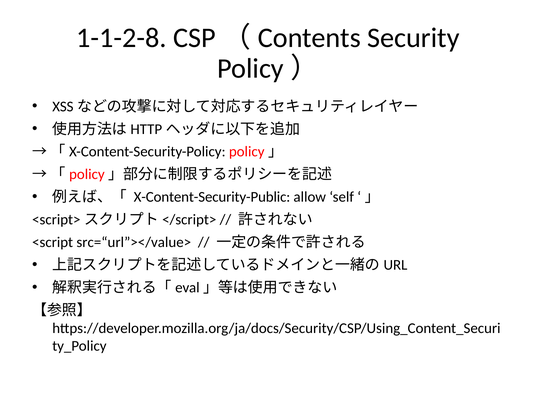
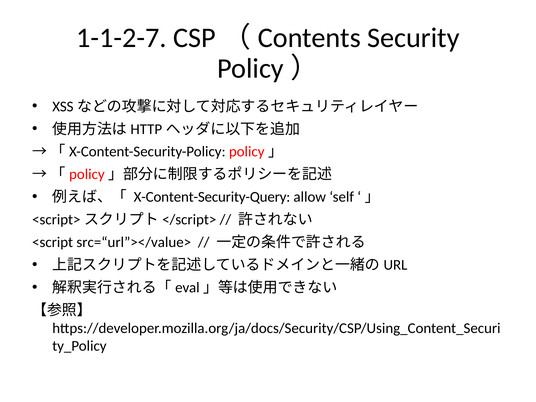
1-1-2-8: 1-1-2-8 -> 1-1-2-7
X-Content-Security-Public: X-Content-Security-Public -> X-Content-Security-Query
